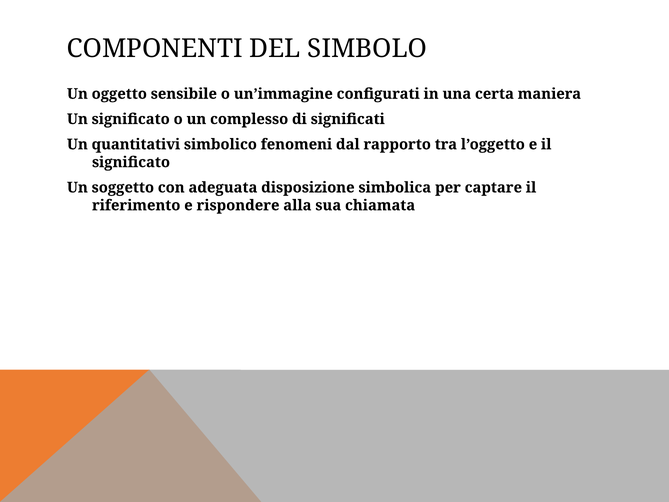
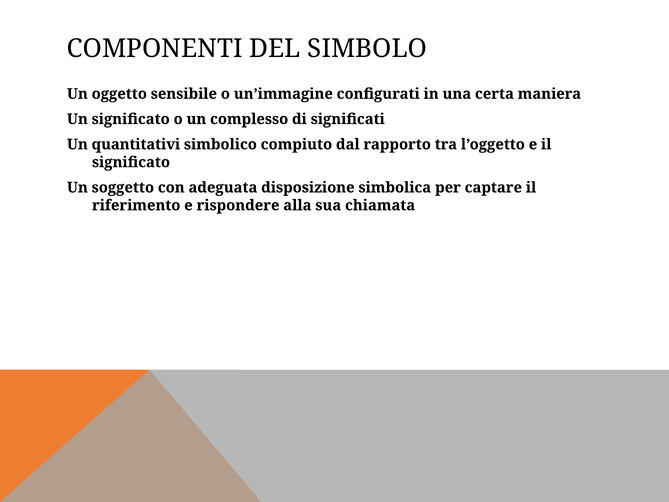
fenomeni: fenomeni -> compiuto
